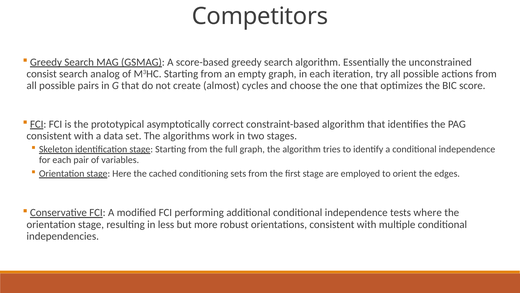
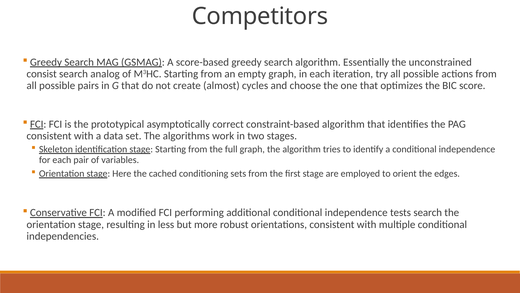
tests where: where -> search
